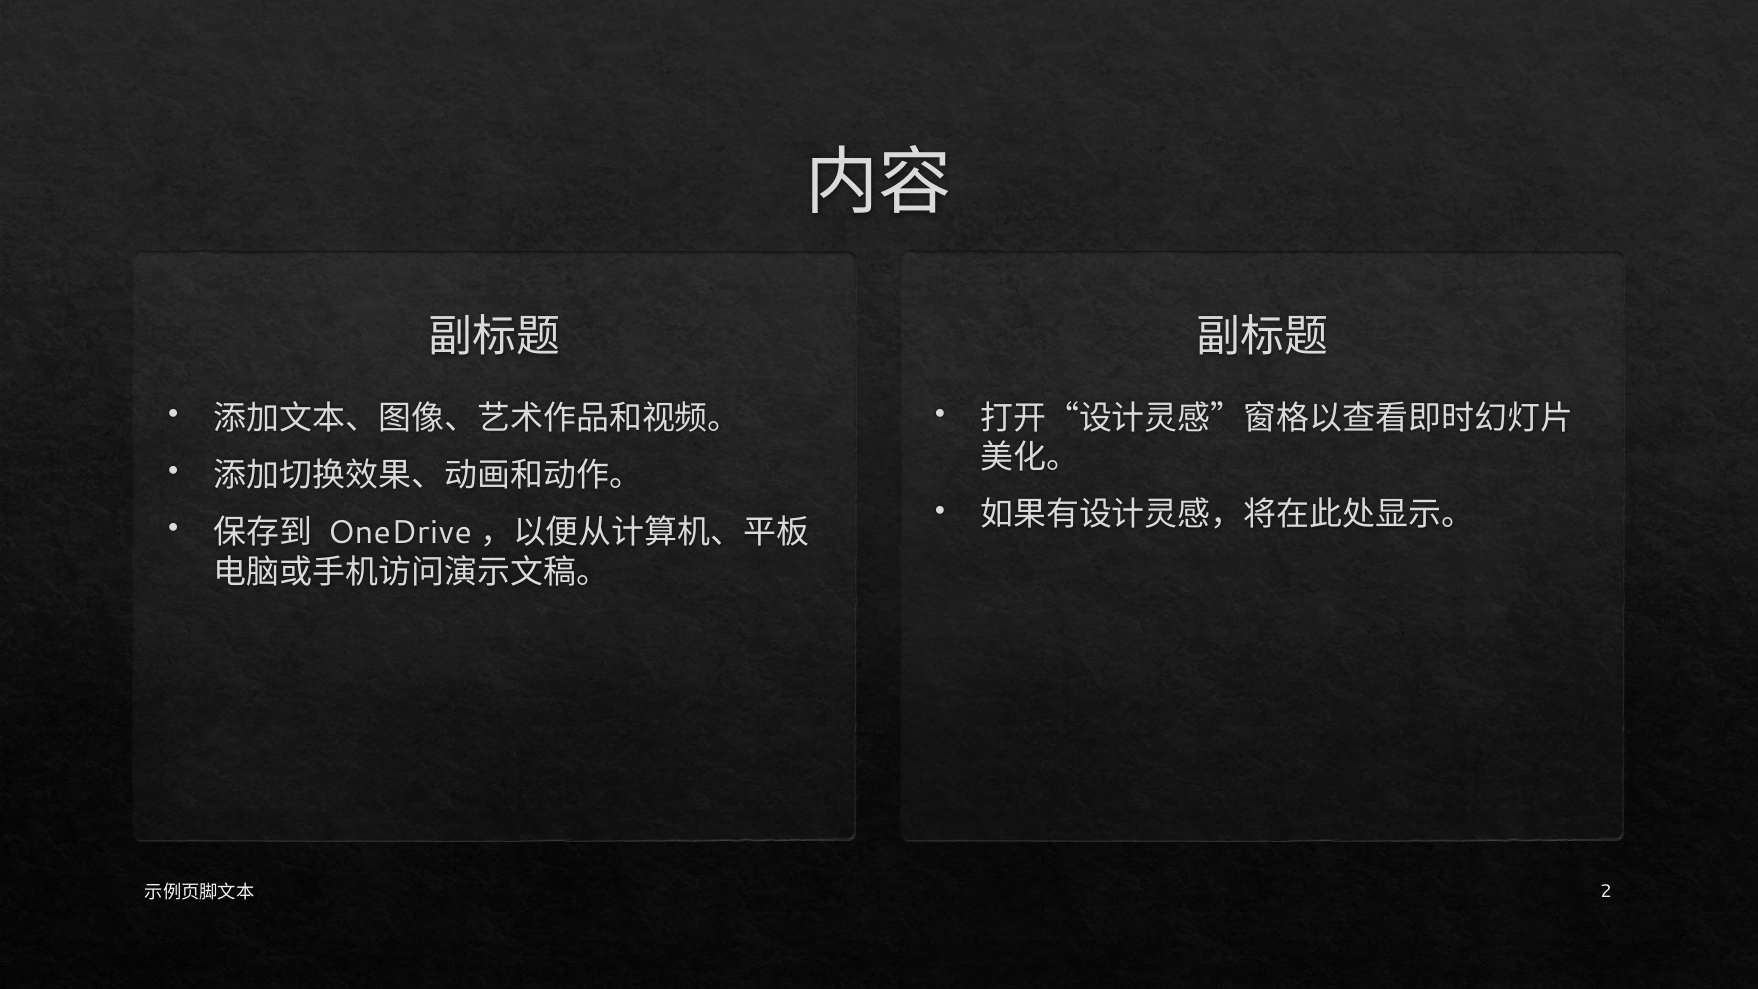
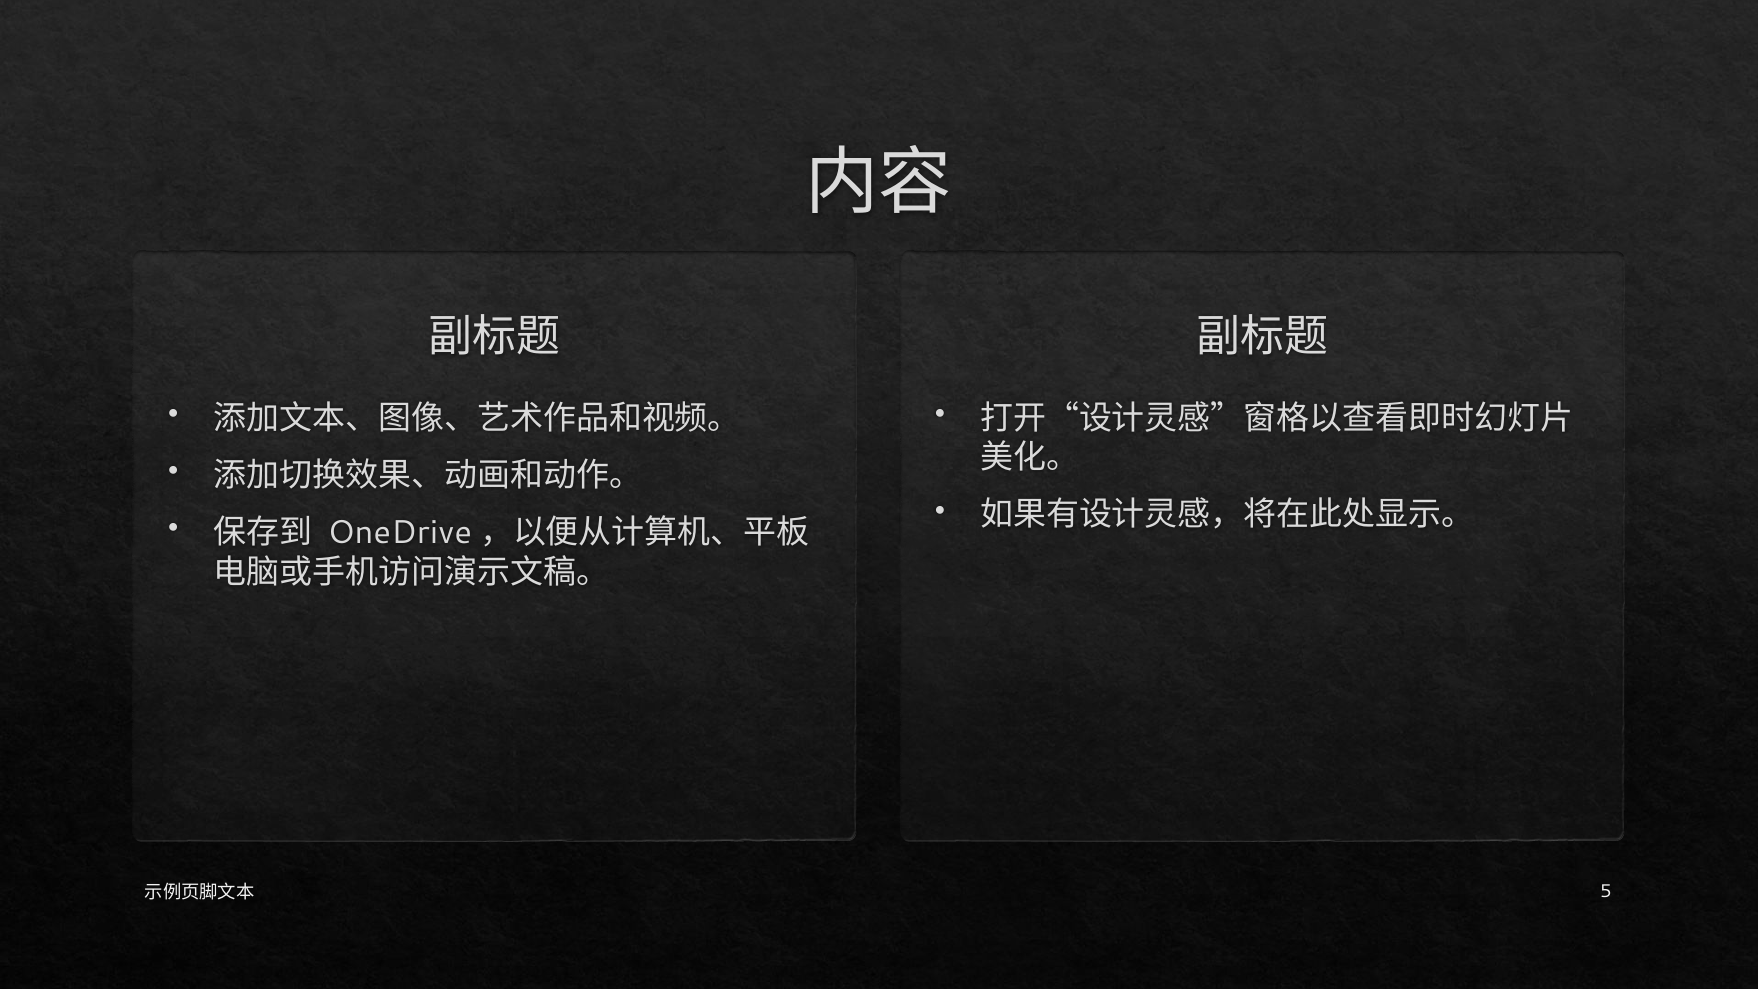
2: 2 -> 5
